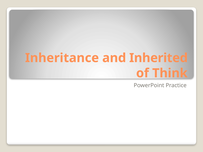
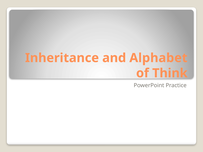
Inherited: Inherited -> Alphabet
